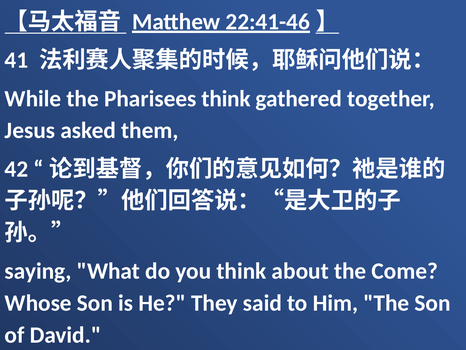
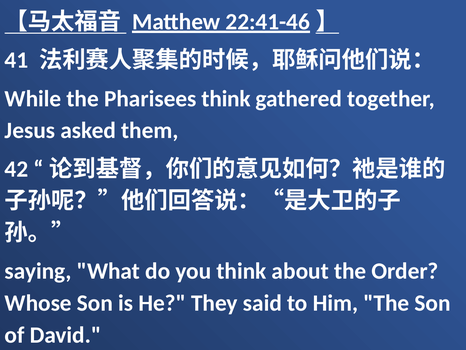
Come: Come -> Order
